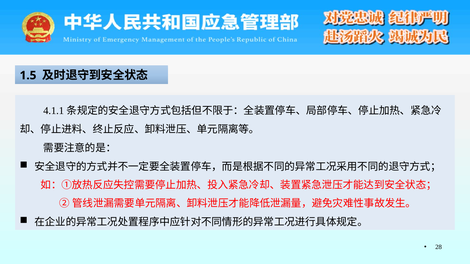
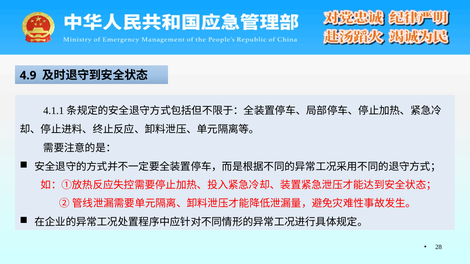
1.5: 1.5 -> 4.9
